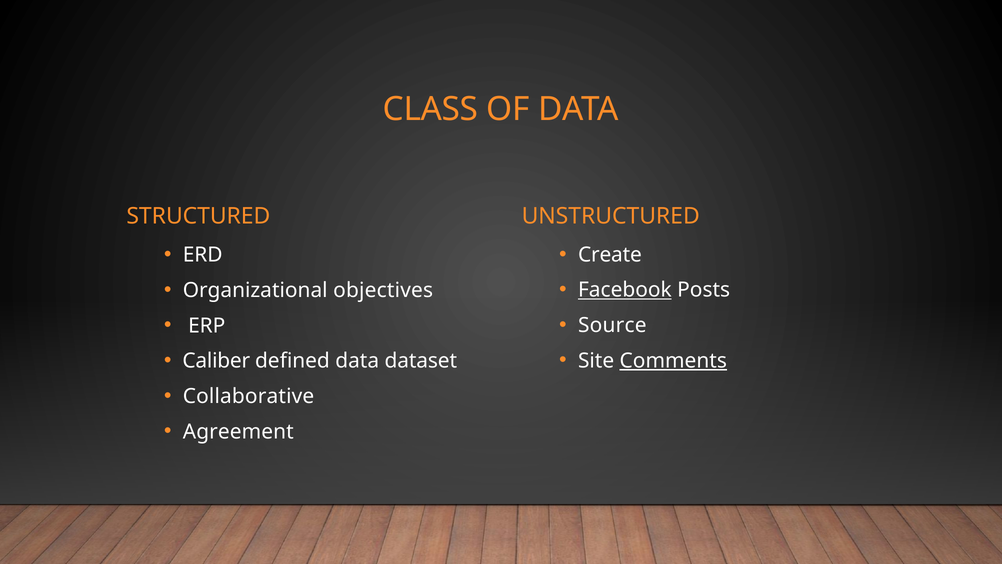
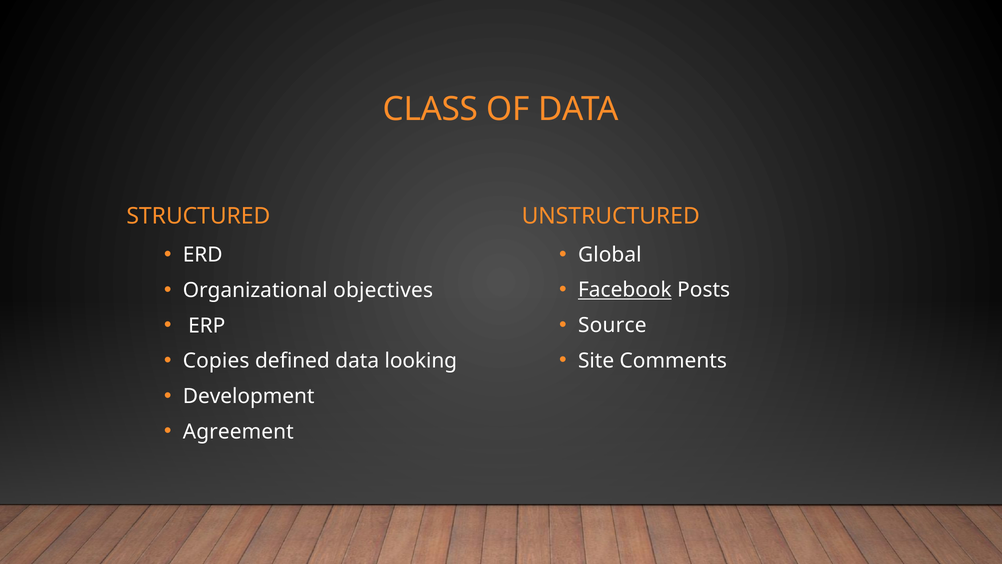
Create: Create -> Global
Comments underline: present -> none
Caliber: Caliber -> Copies
dataset: dataset -> looking
Collaborative: Collaborative -> Development
